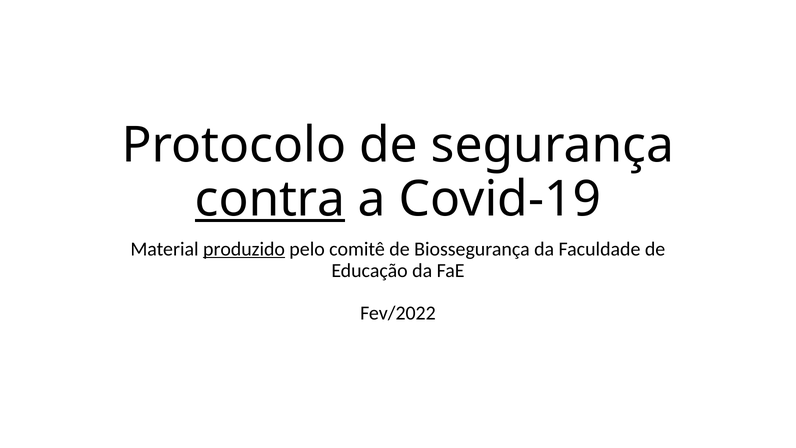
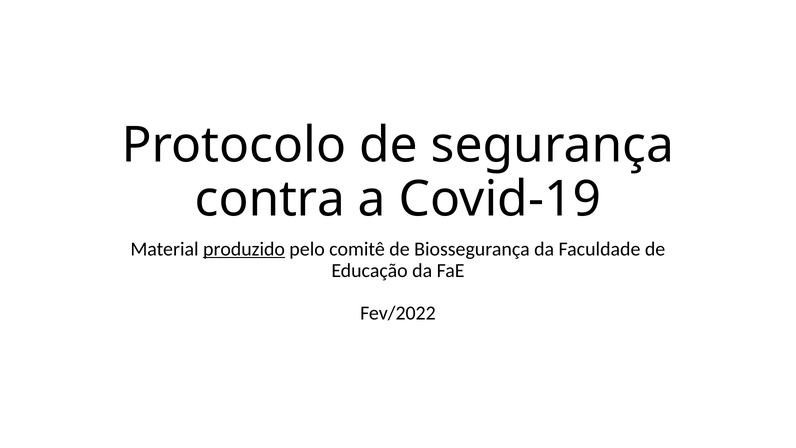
contra underline: present -> none
